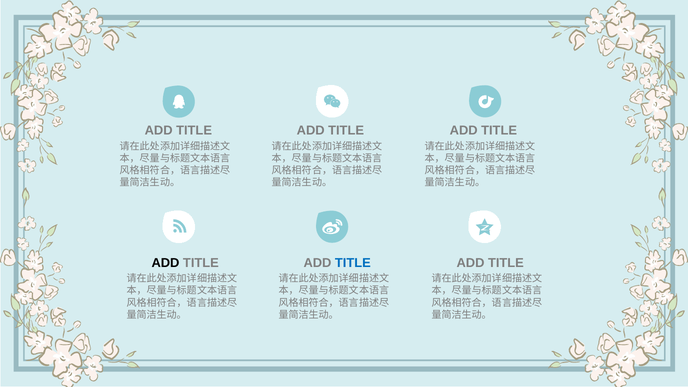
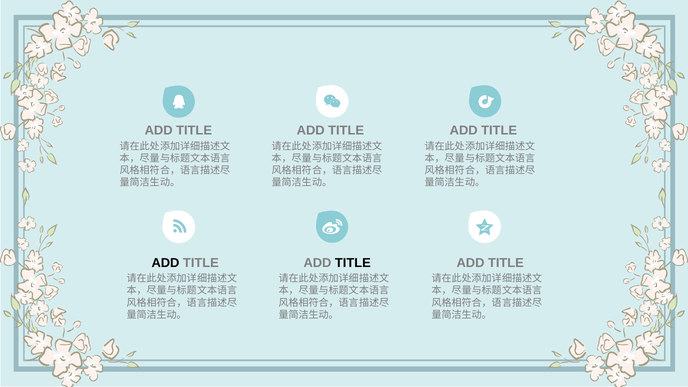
TITLE at (353, 263) colour: blue -> black
